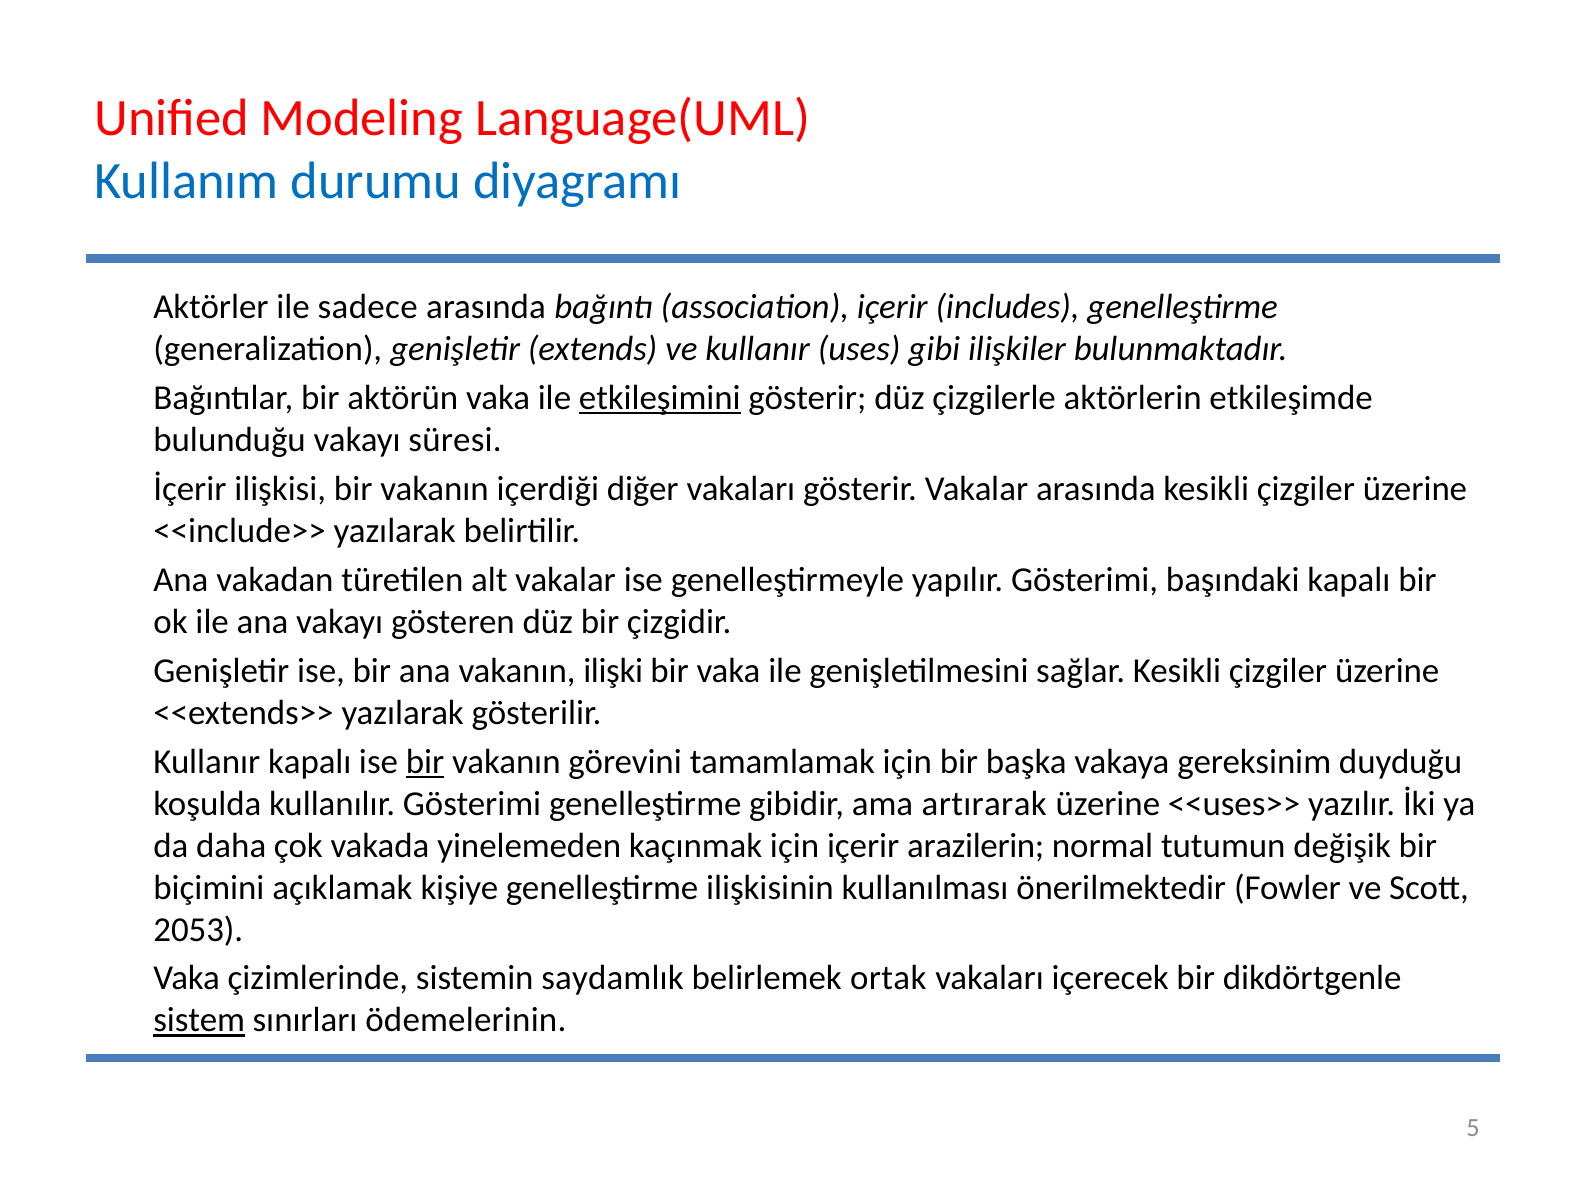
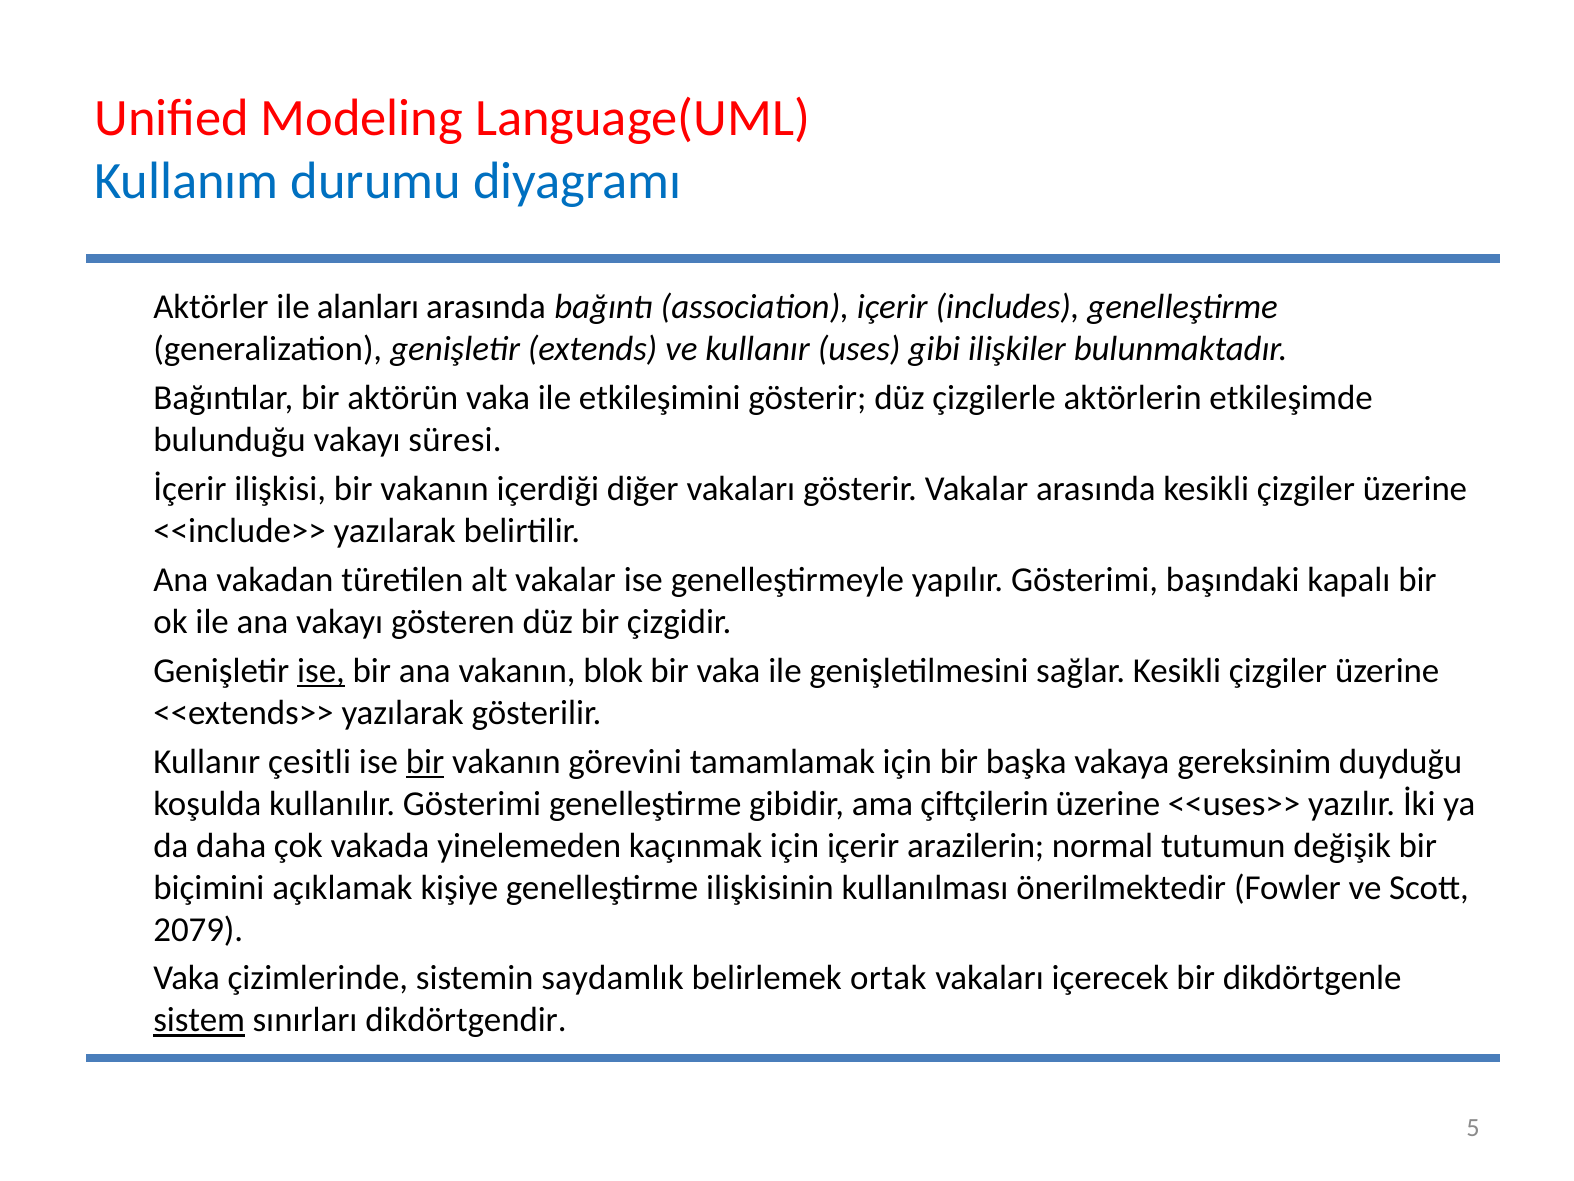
sadece: sadece -> alanları
etkileşimini underline: present -> none
ise at (321, 670) underline: none -> present
ilişki: ilişki -> blok
Kullanır kapalı: kapalı -> çesitli
artırarak: artırarak -> çiftçilerin
2053: 2053 -> 2079
ödemelerinin: ödemelerinin -> dikdörtgendir
